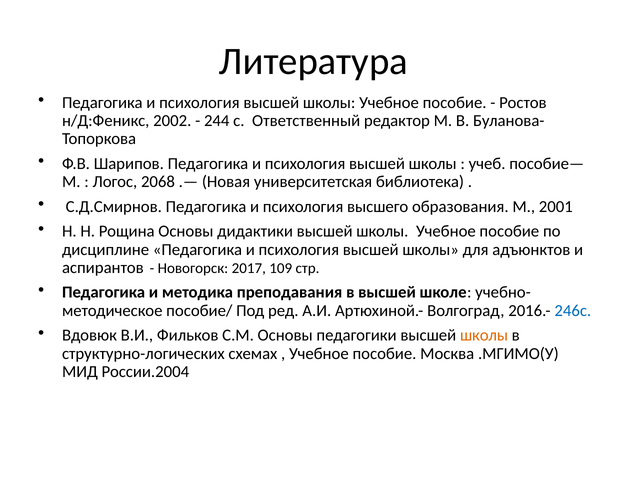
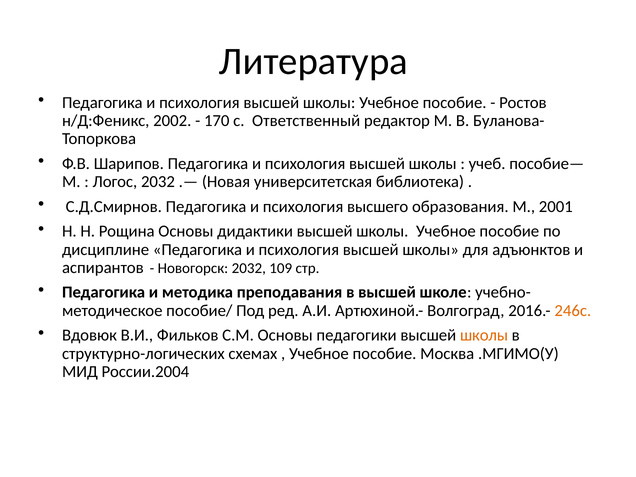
244: 244 -> 170
Логос 2068: 2068 -> 2032
Новогорск 2017: 2017 -> 2032
246с colour: blue -> orange
